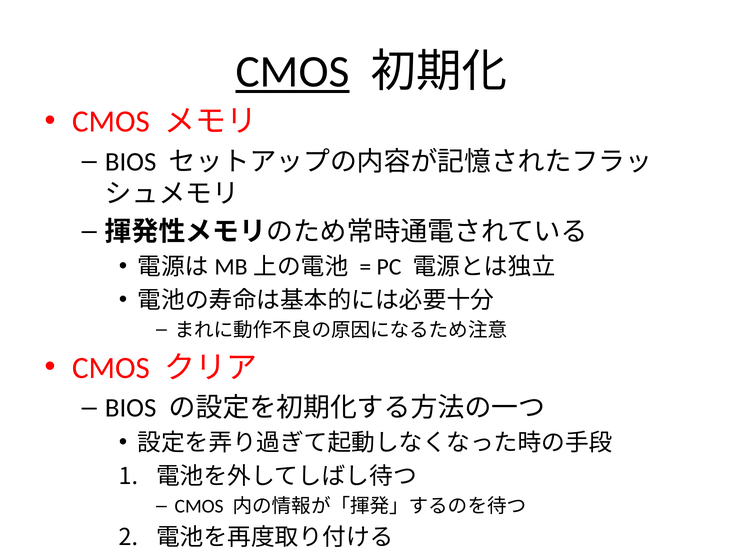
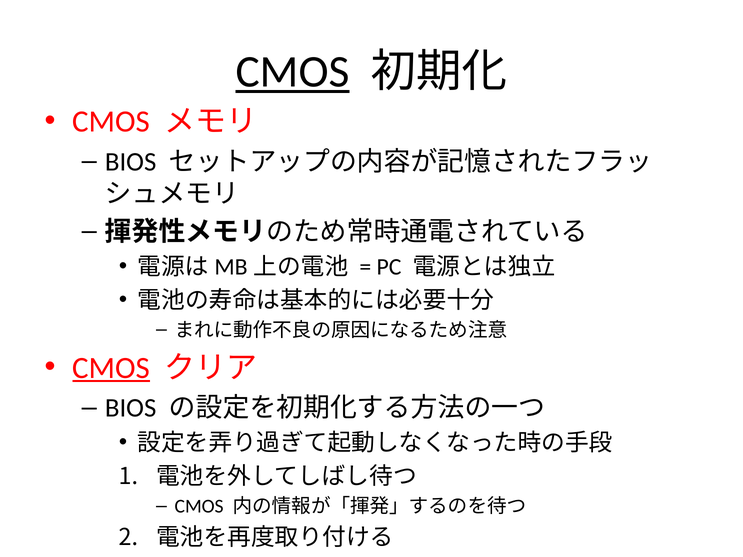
CMOS at (111, 368) underline: none -> present
